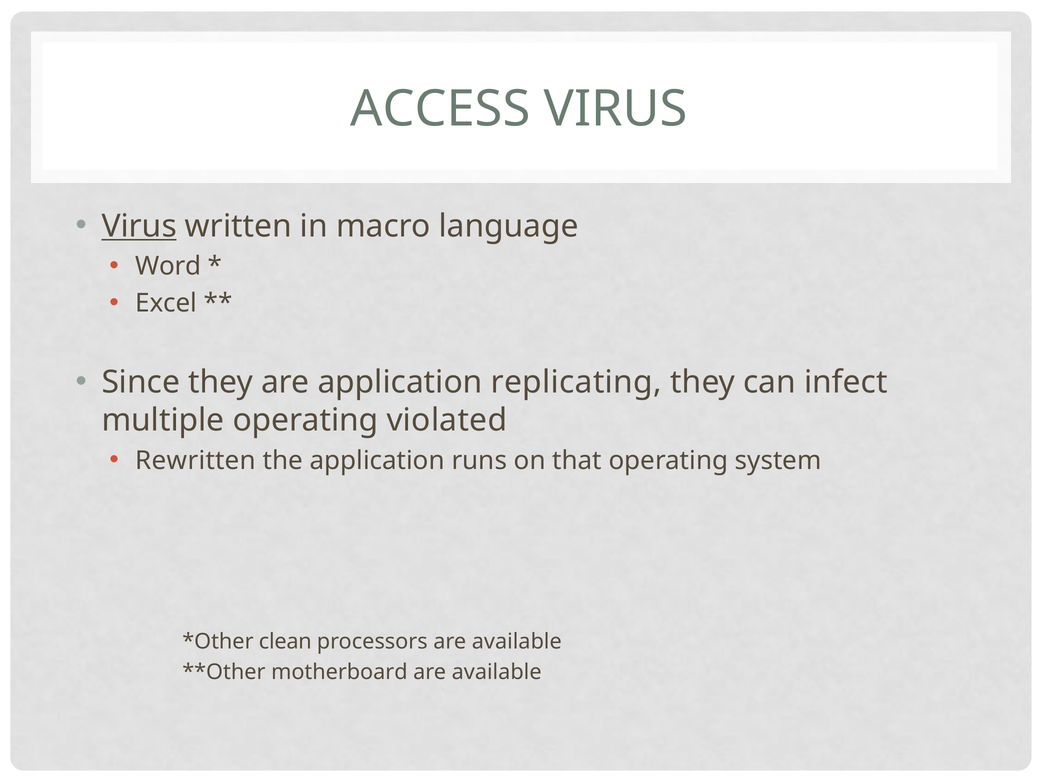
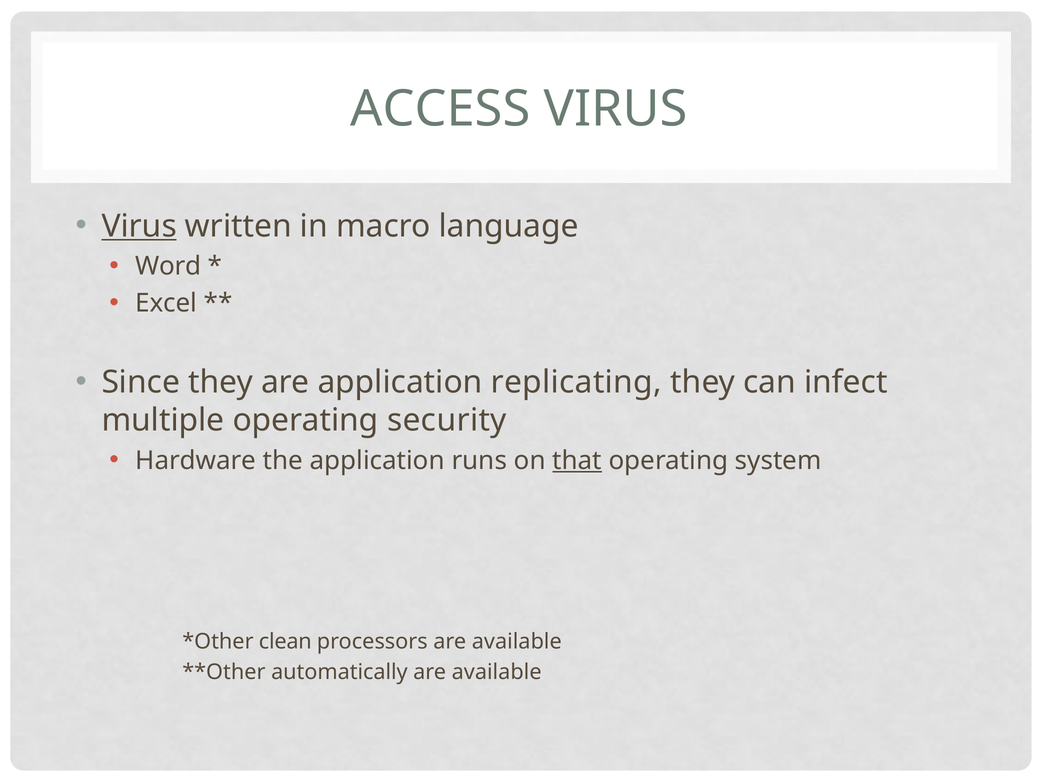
violated: violated -> security
Rewritten: Rewritten -> Hardware
that underline: none -> present
motherboard: motherboard -> automatically
